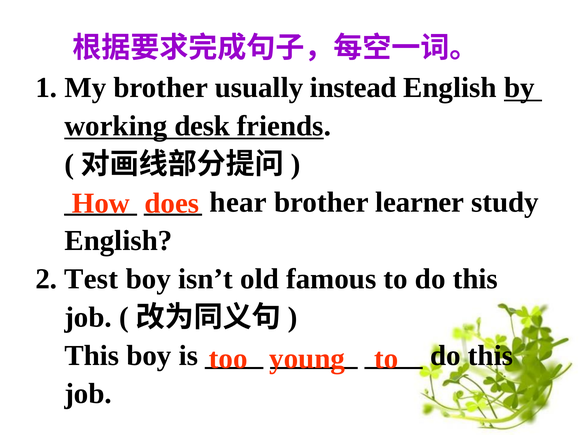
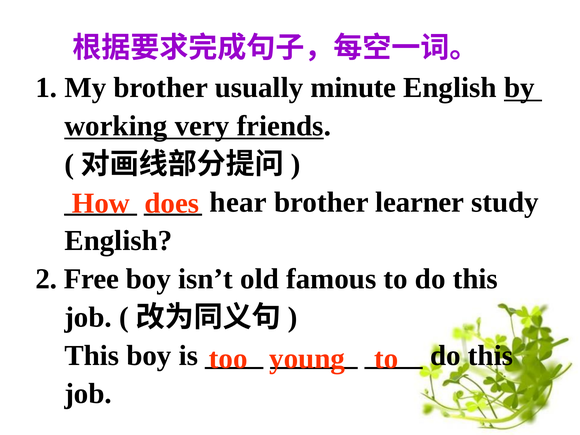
instead: instead -> minute
desk: desk -> very
Test: Test -> Free
